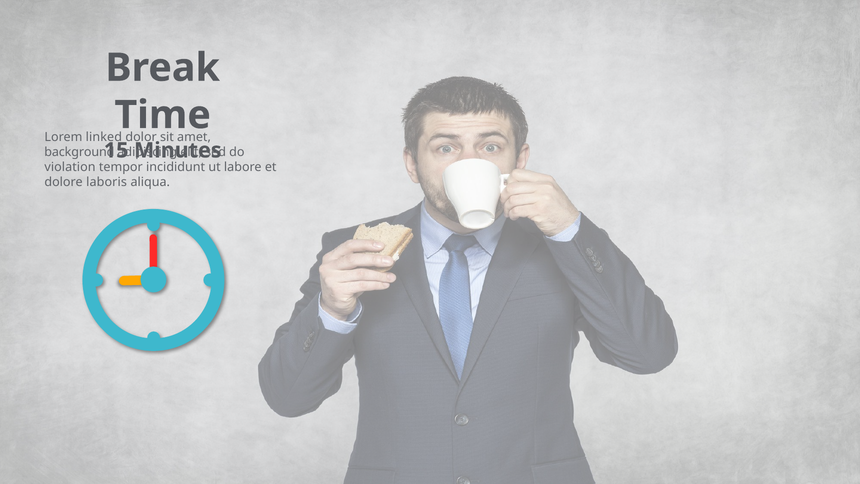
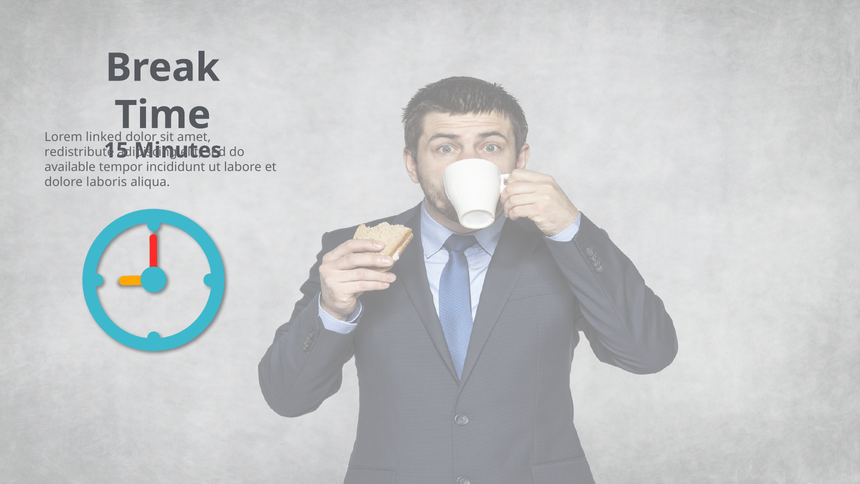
background: background -> redistribute
violation: violation -> available
